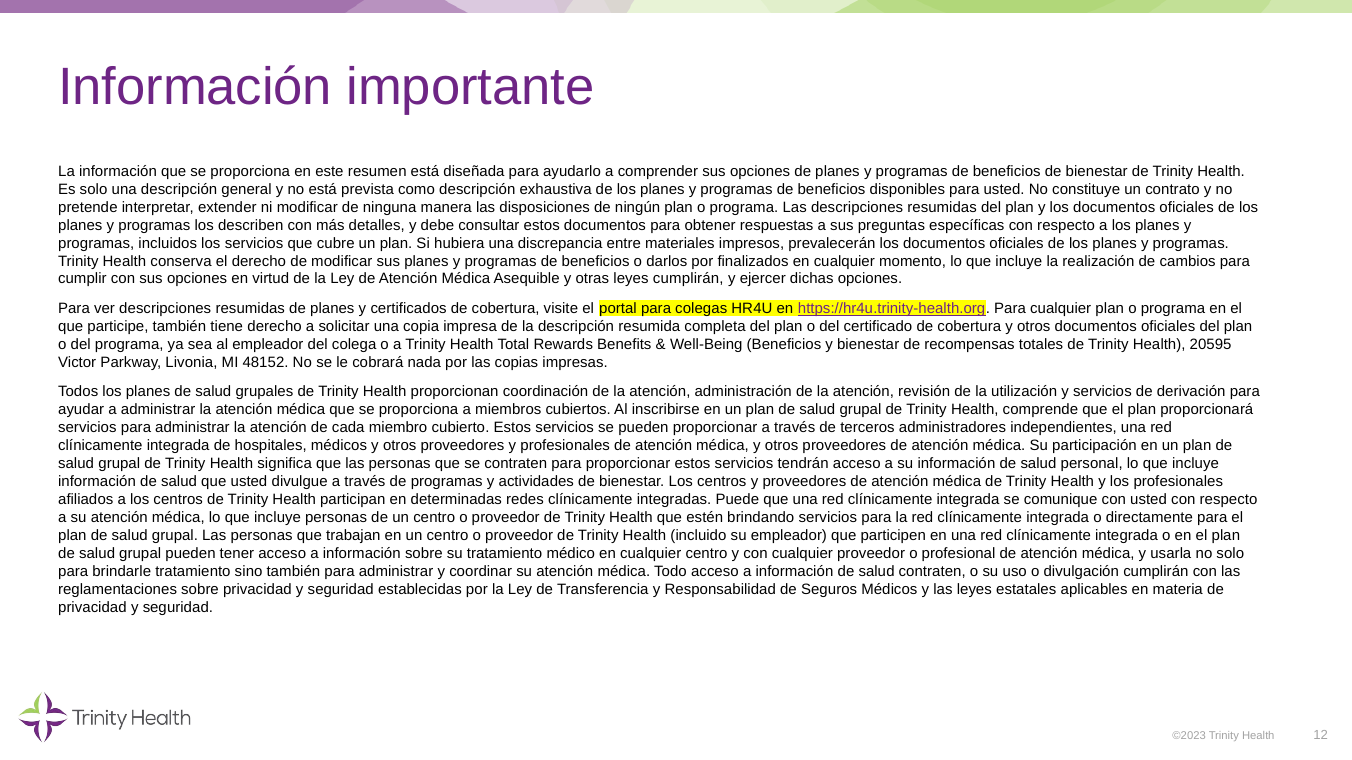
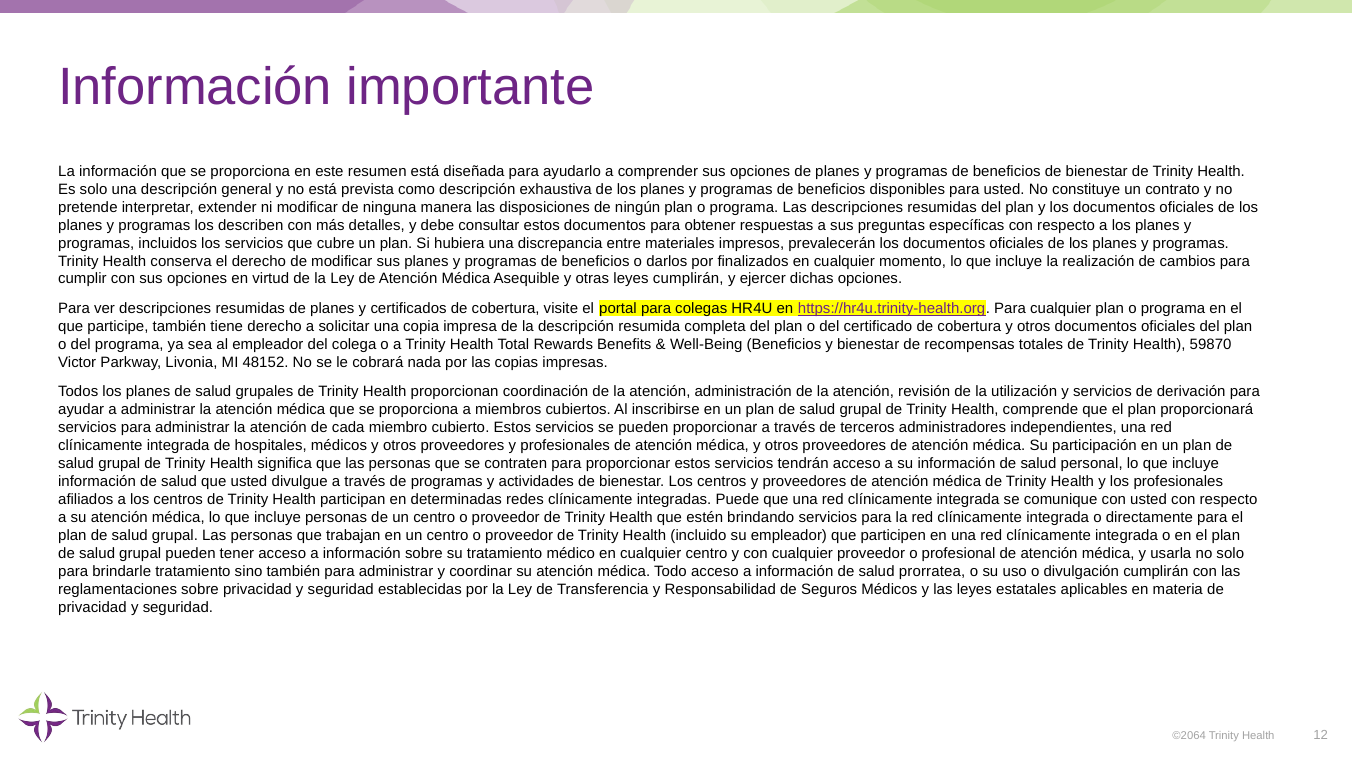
20595: 20595 -> 59870
salud contraten: contraten -> prorratea
©2023: ©2023 -> ©2064
